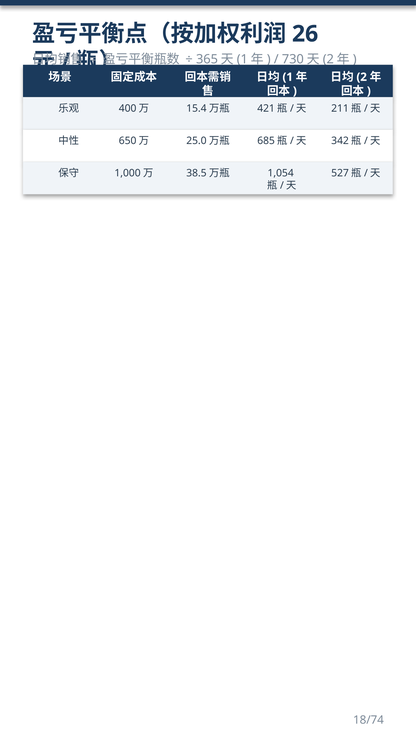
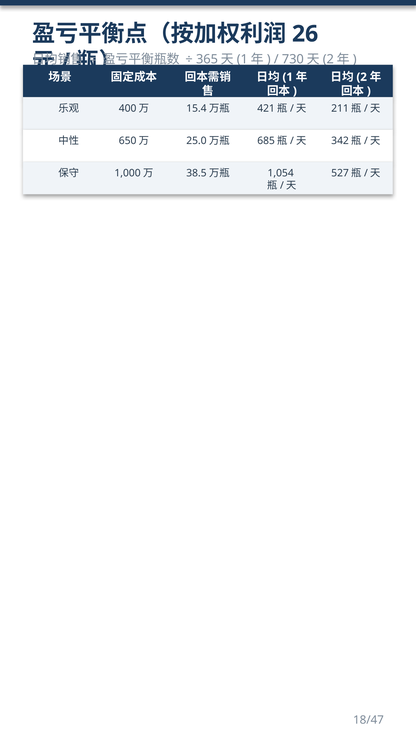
18/74: 18/74 -> 18/47
